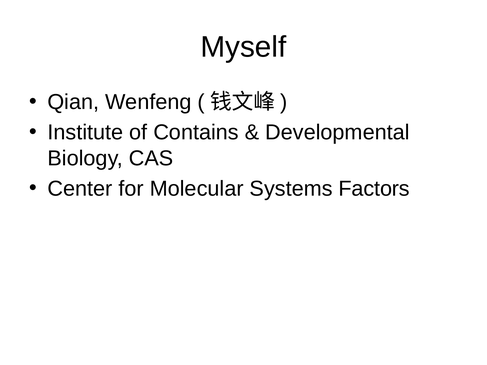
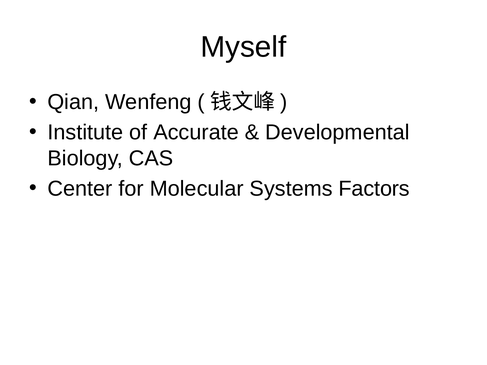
Contains: Contains -> Accurate
